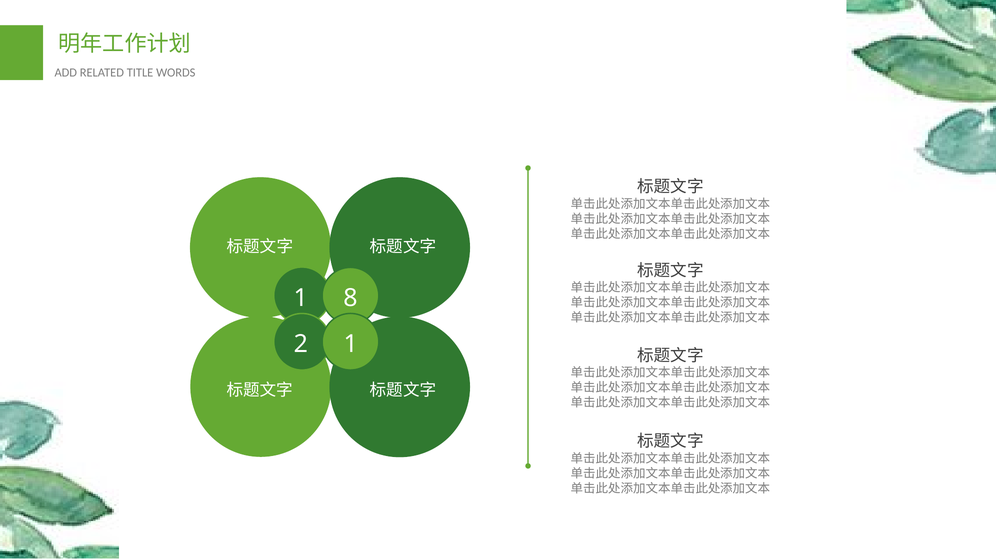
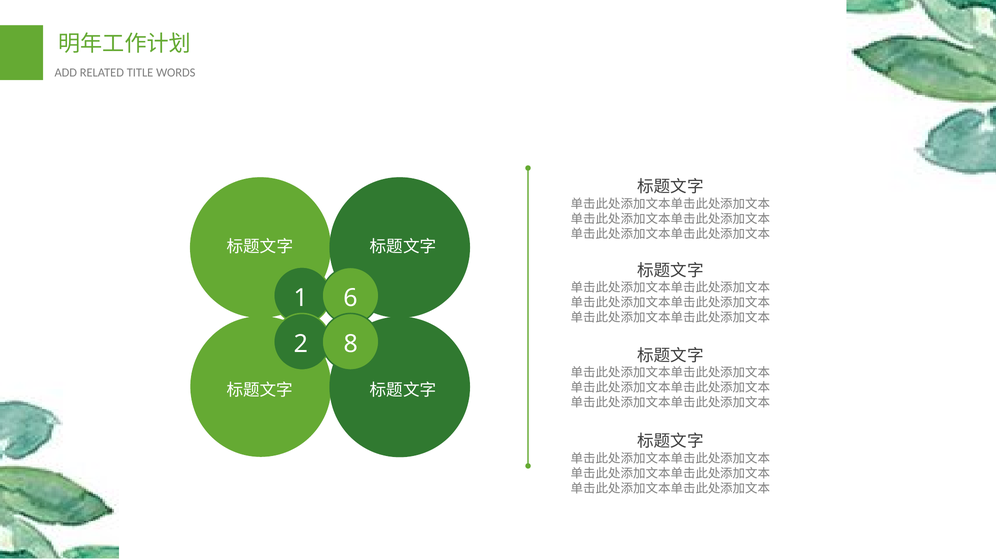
8: 8 -> 6
2 1: 1 -> 8
